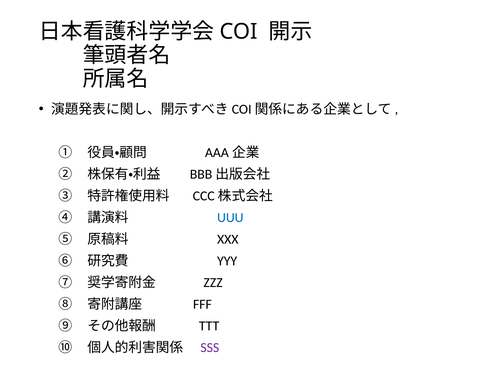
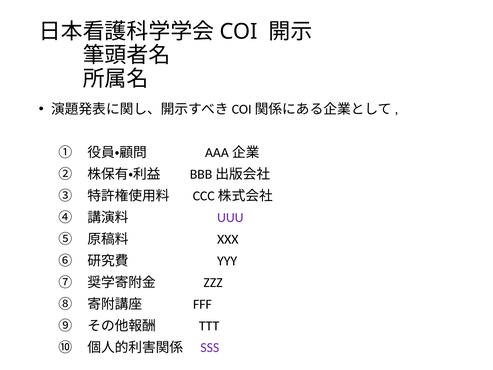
UUU colour: blue -> purple
